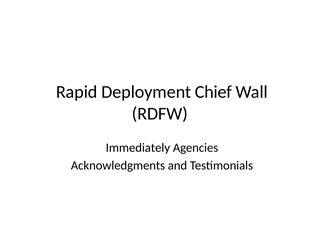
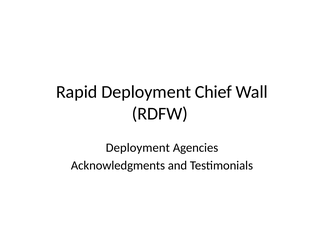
Immediately at (138, 148): Immediately -> Deployment
